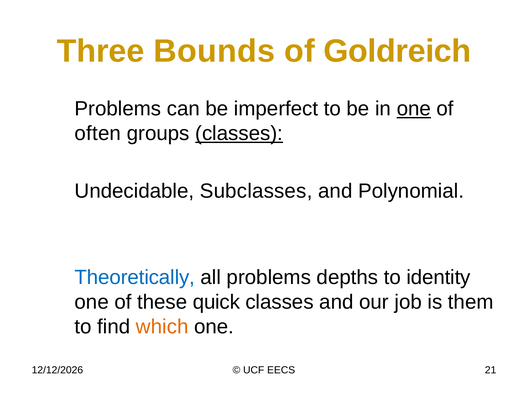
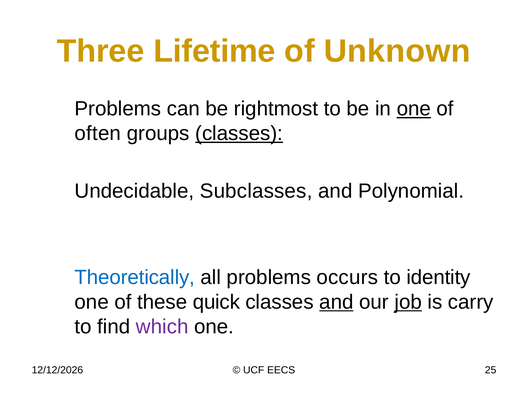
Bounds: Bounds -> Lifetime
Goldreich: Goldreich -> Unknown
imperfect: imperfect -> rightmost
depths: depths -> occurs
and at (336, 302) underline: none -> present
job underline: none -> present
them: them -> carry
which colour: orange -> purple
21: 21 -> 25
